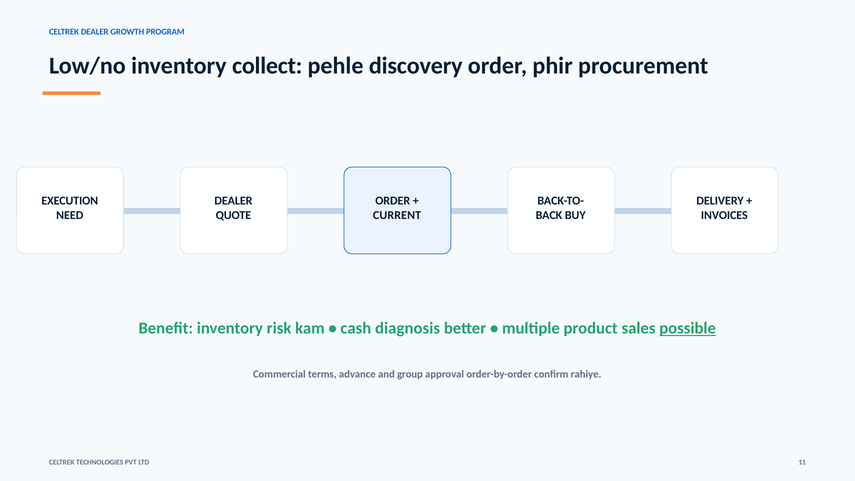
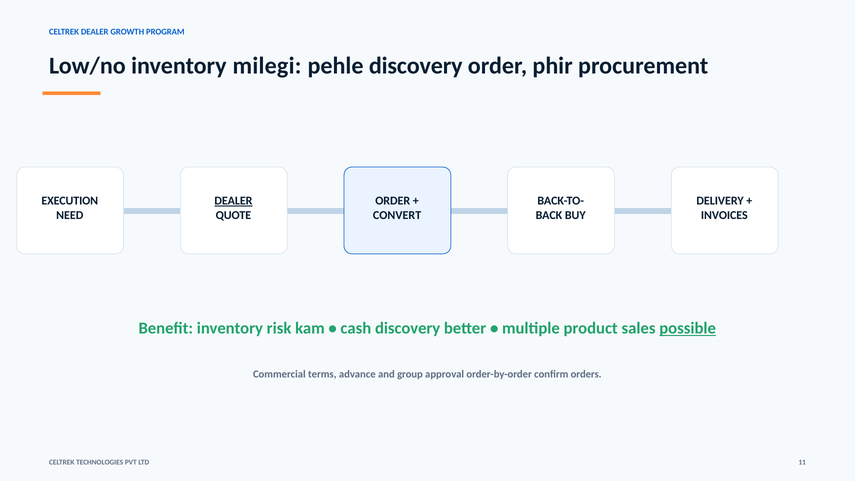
collect: collect -> milegi
DEALER at (233, 201) underline: none -> present
CURRENT: CURRENT -> CONVERT
cash diagnosis: diagnosis -> discovery
rahiye: rahiye -> orders
